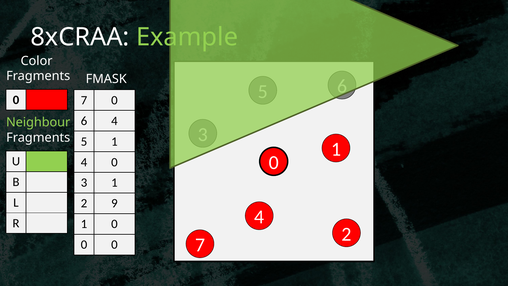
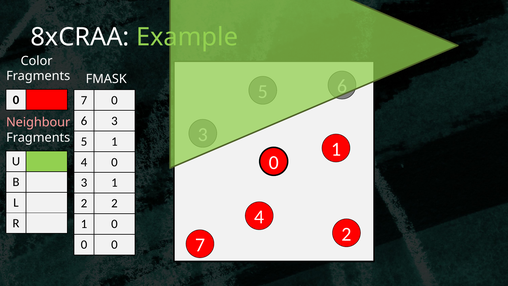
6 4: 4 -> 3
Neighbour colour: light green -> pink
2 9: 9 -> 2
